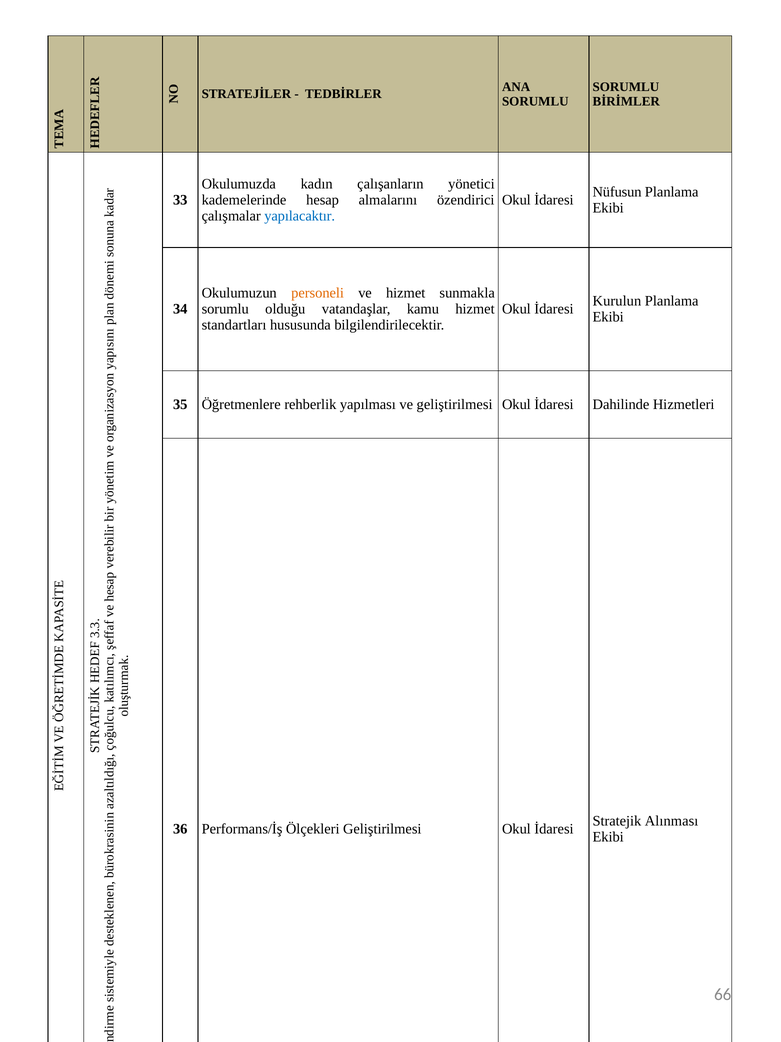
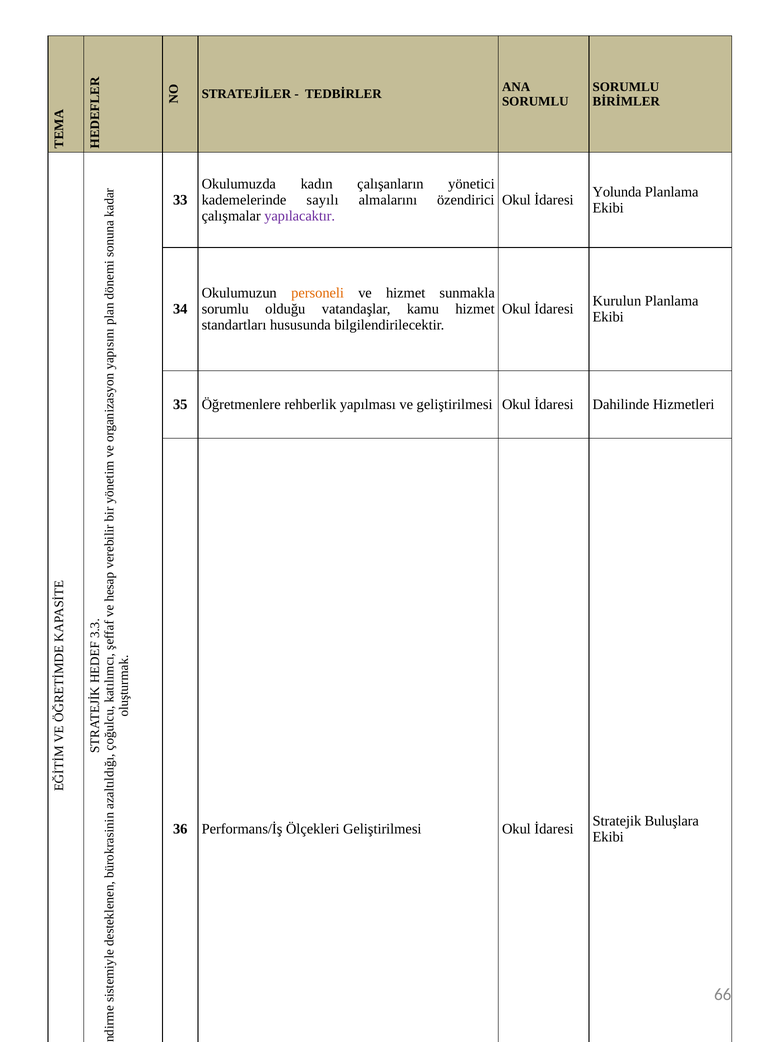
Nüfusun: Nüfusun -> Yolunda
hesap: hesap -> sayılı
yapılacaktır colour: blue -> purple
Alınması: Alınması -> Buluşlara
